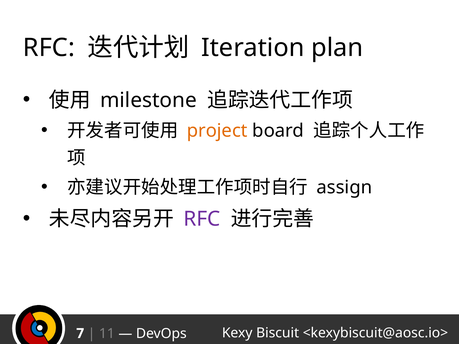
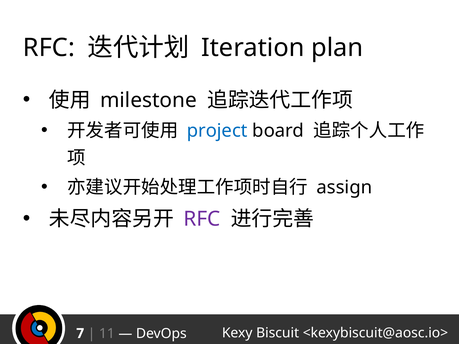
project colour: orange -> blue
